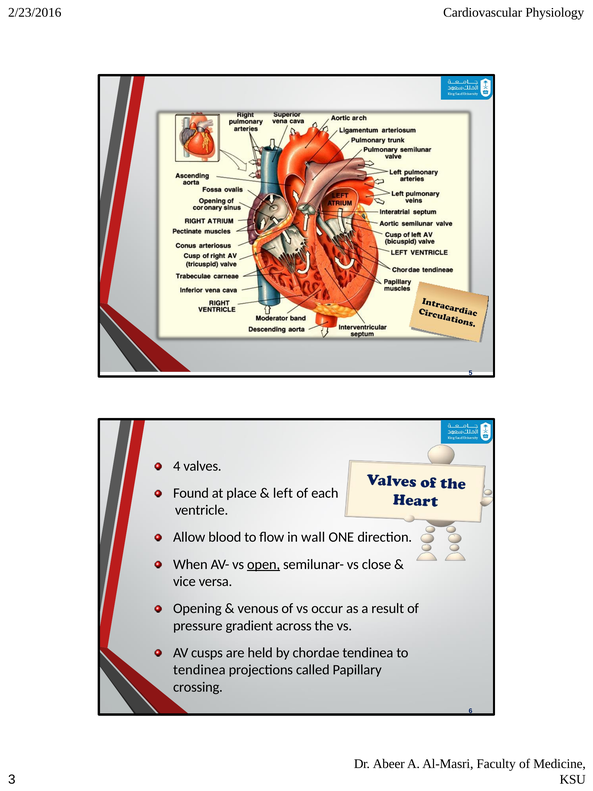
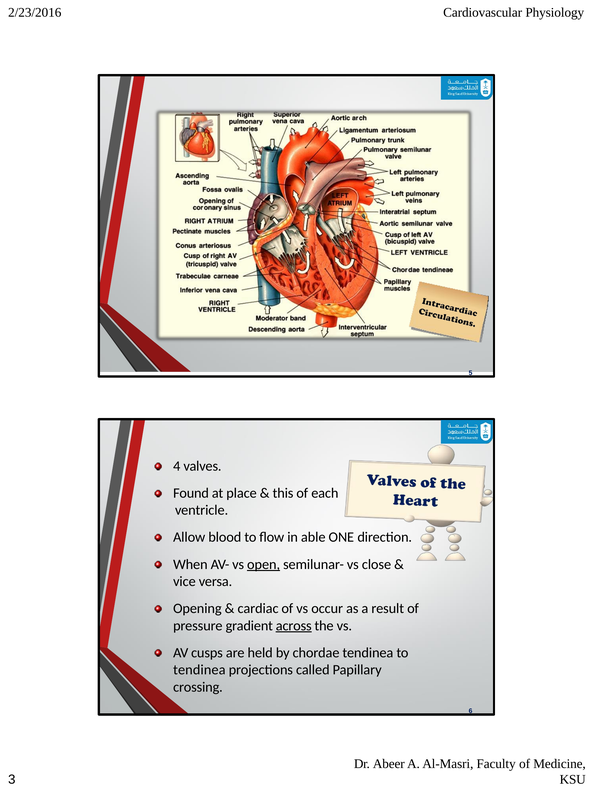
left: left -> this
wall: wall -> able
venous: venous -> cardiac
across underline: none -> present
